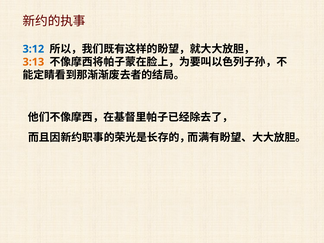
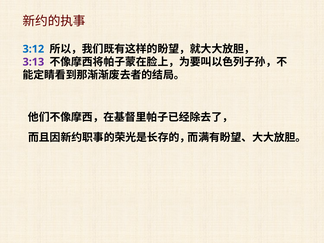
3:13 colour: orange -> purple
